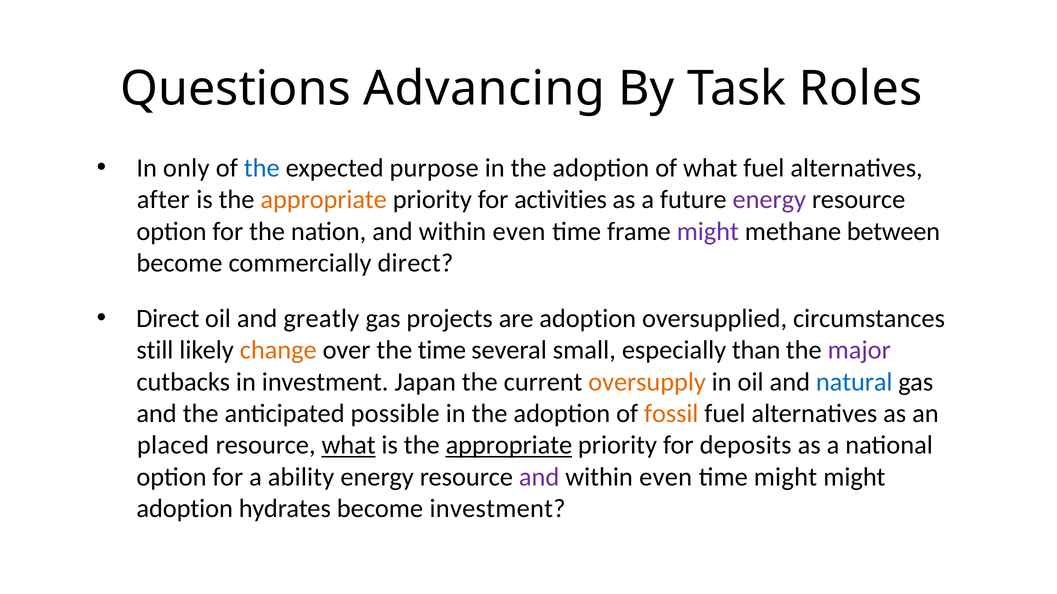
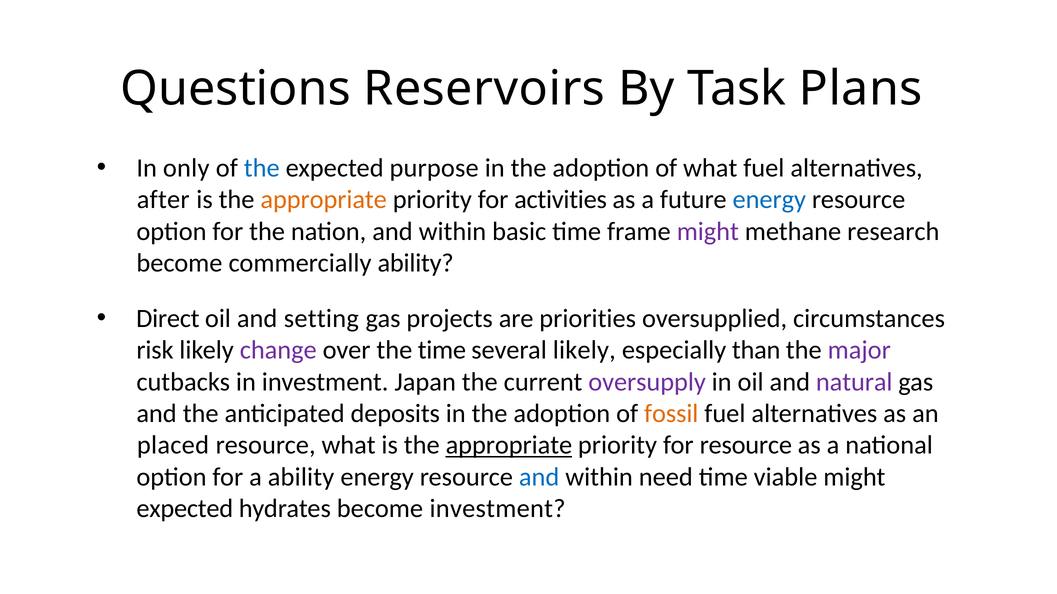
Advancing: Advancing -> Reservoirs
Roles: Roles -> Plans
energy at (769, 200) colour: purple -> blue
nation and within even: even -> basic
between: between -> research
commercially direct: direct -> ability
greatly: greatly -> setting
are adoption: adoption -> priorities
still: still -> risk
change colour: orange -> purple
several small: small -> likely
oversupply colour: orange -> purple
natural colour: blue -> purple
possible: possible -> deposits
what at (349, 446) underline: present -> none
for deposits: deposits -> resource
and at (539, 477) colour: purple -> blue
even at (666, 477): even -> need
time might: might -> viable
adoption at (185, 509): adoption -> expected
